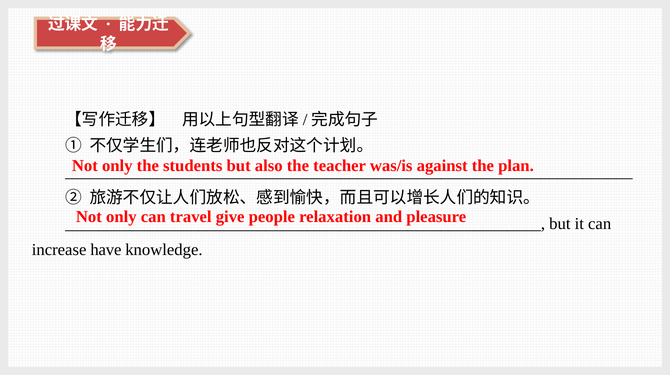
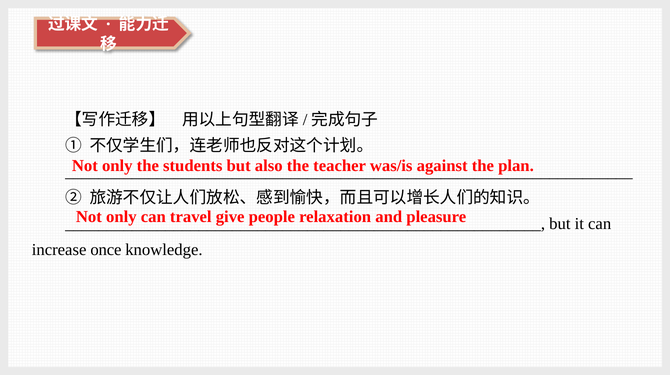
have: have -> once
